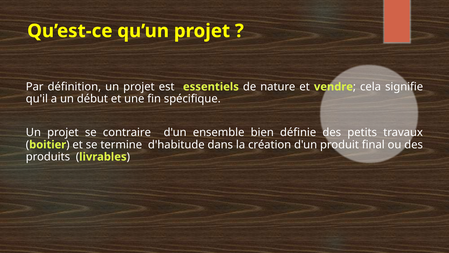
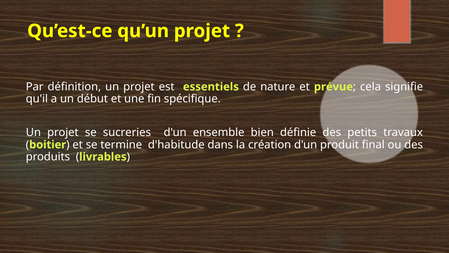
vendre: vendre -> prévue
contraire: contraire -> sucreries
